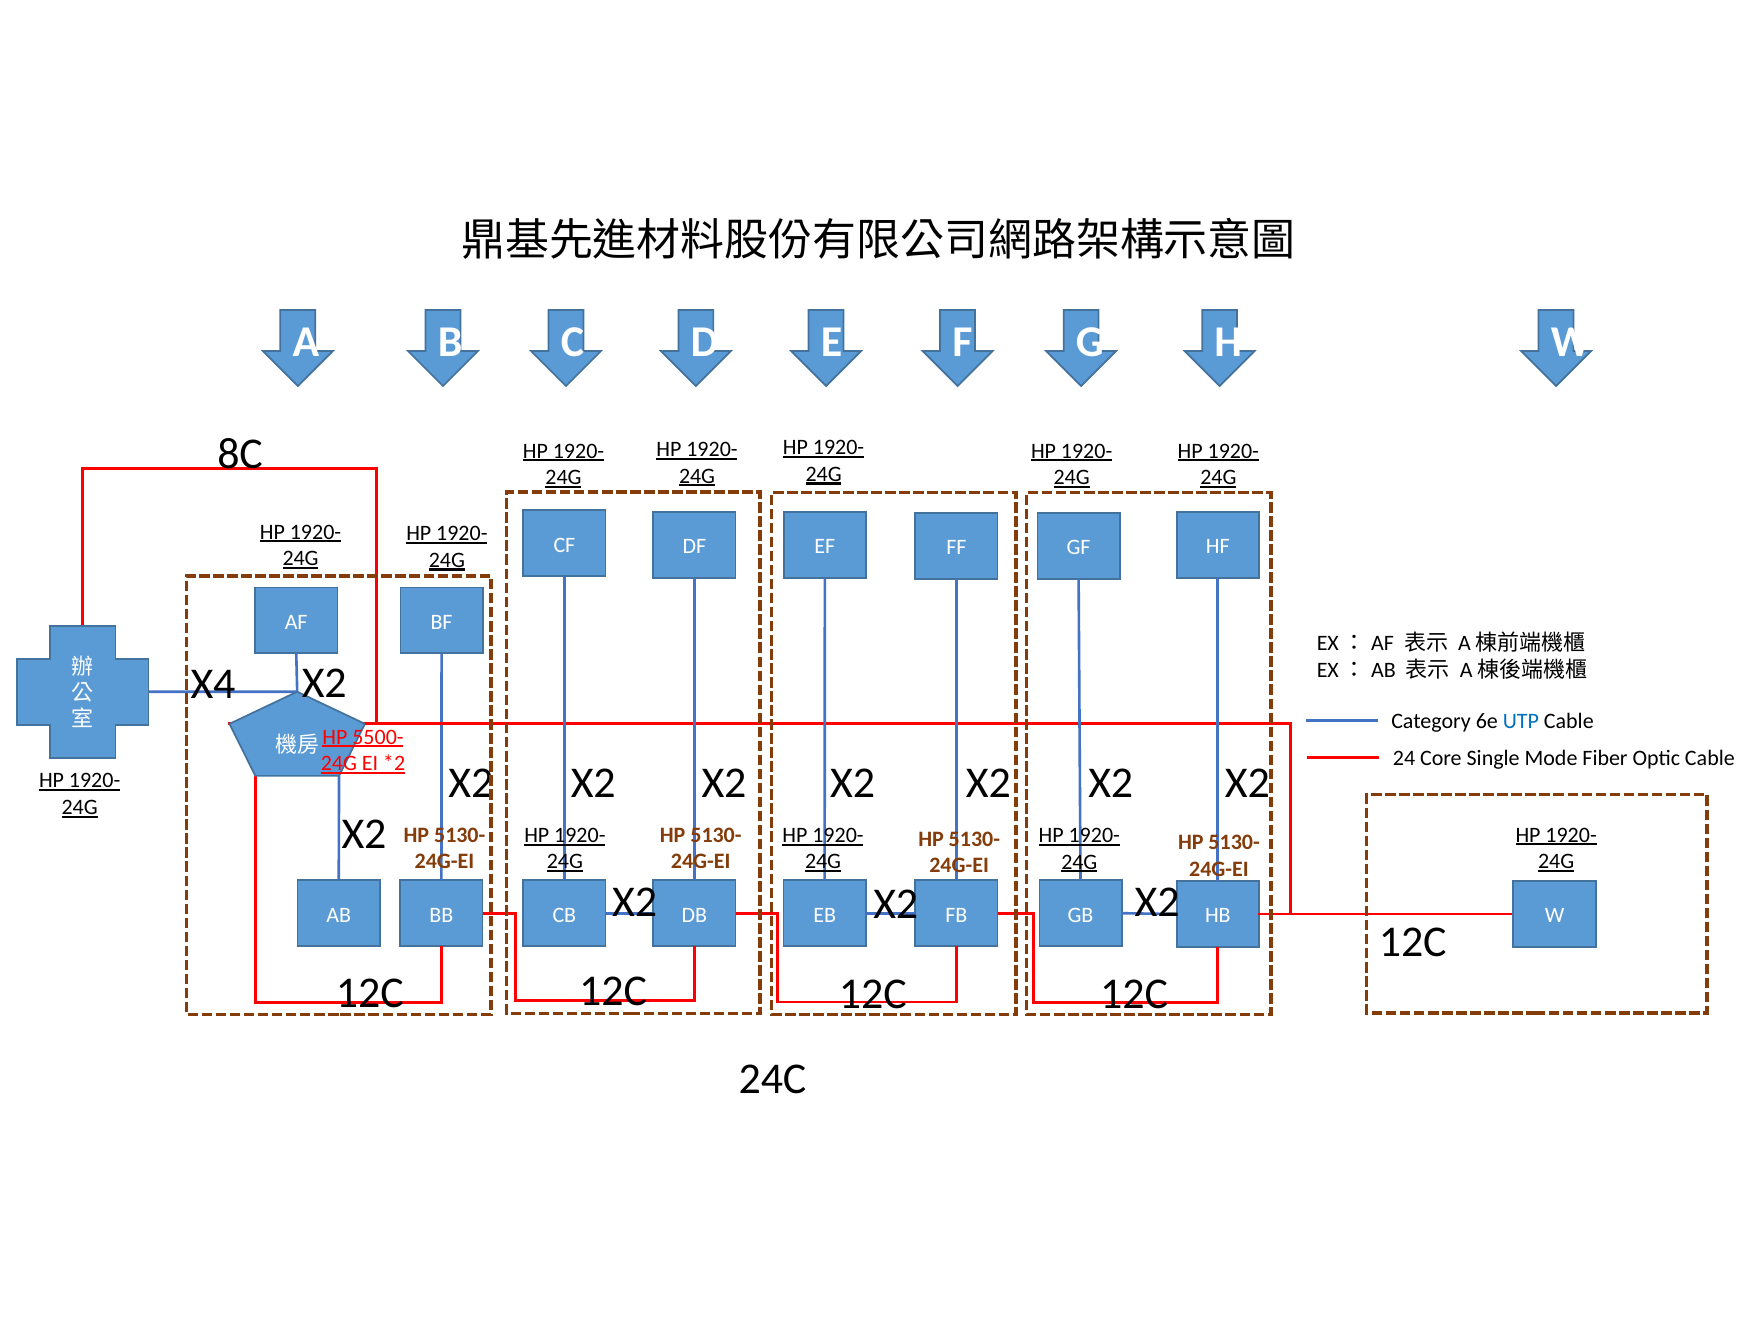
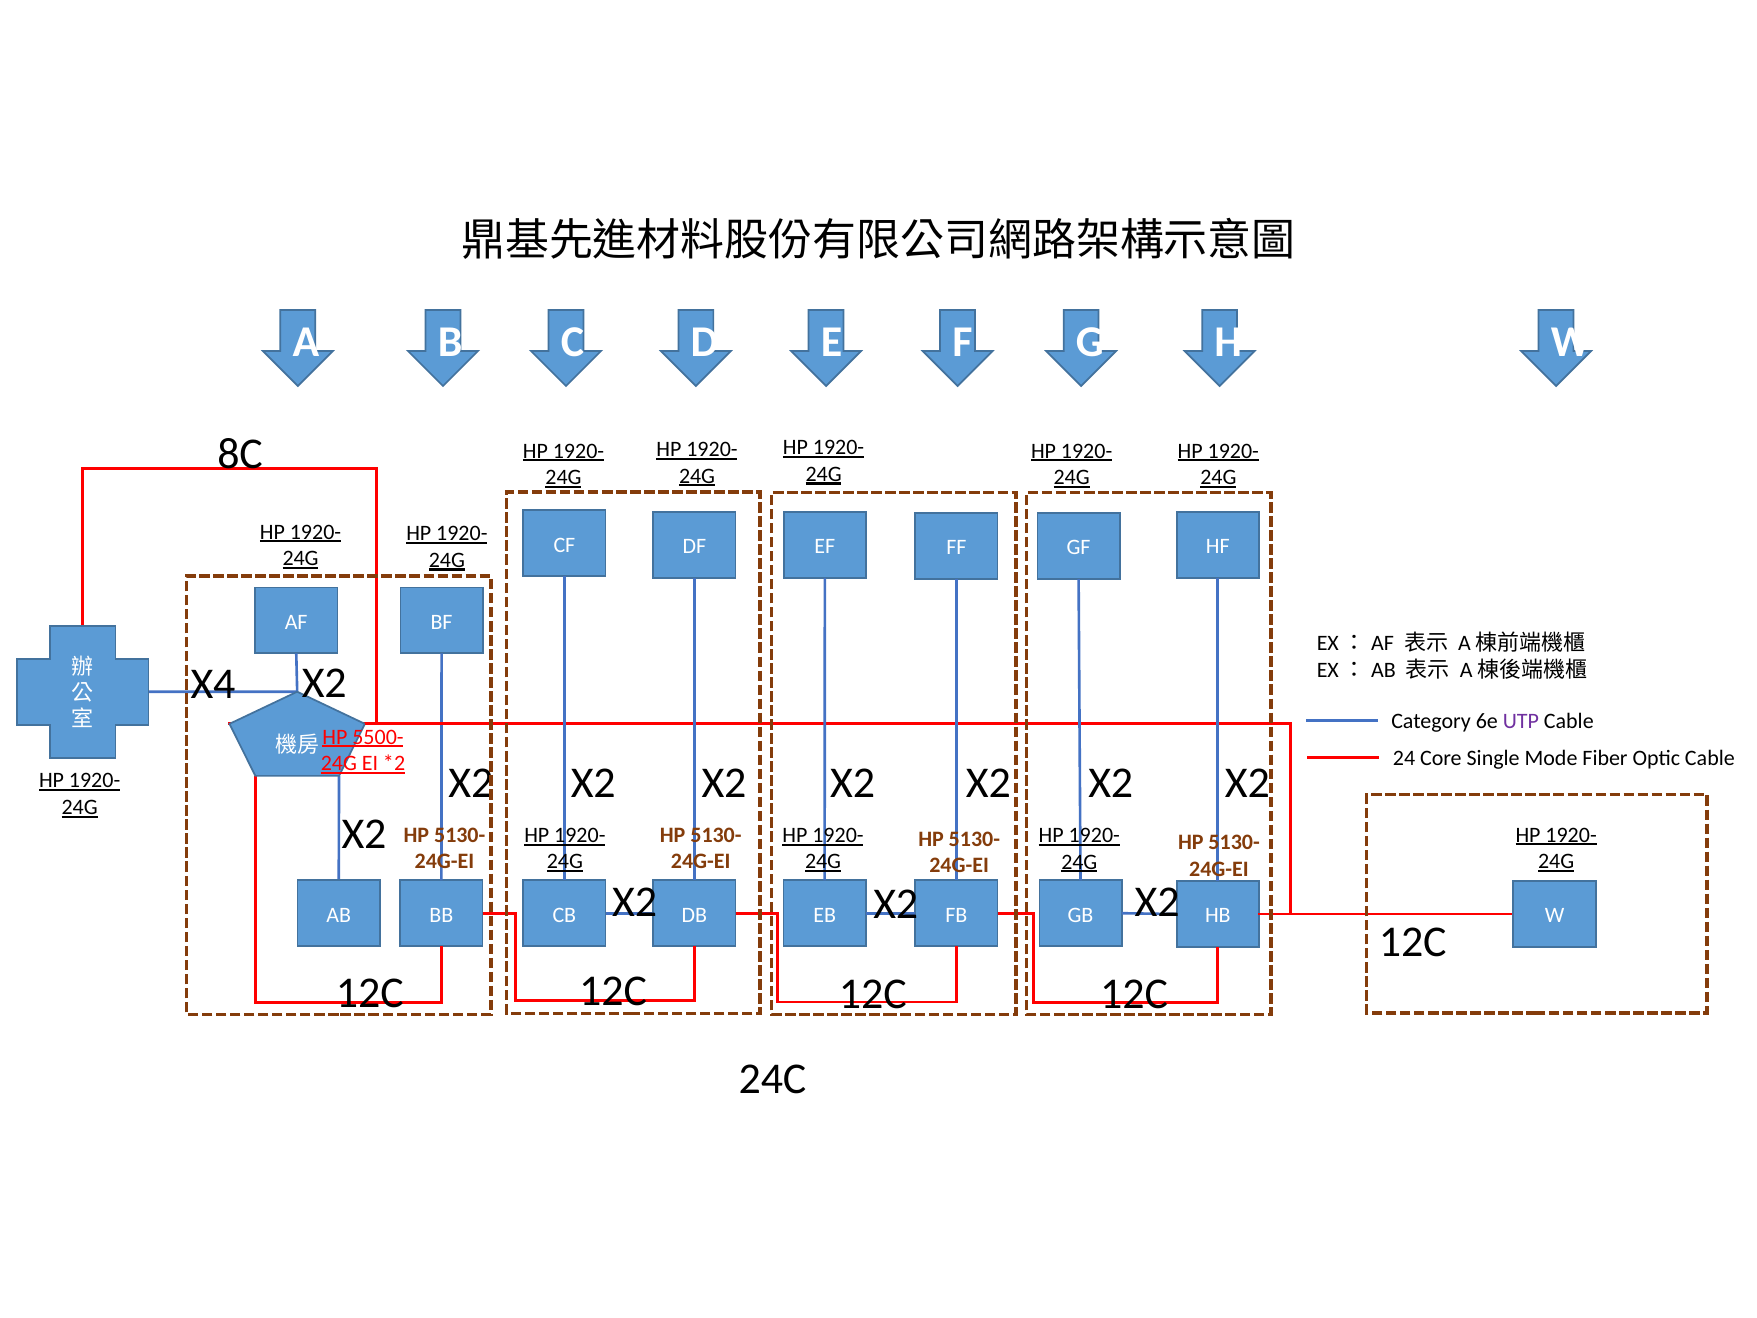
UTP colour: blue -> purple
